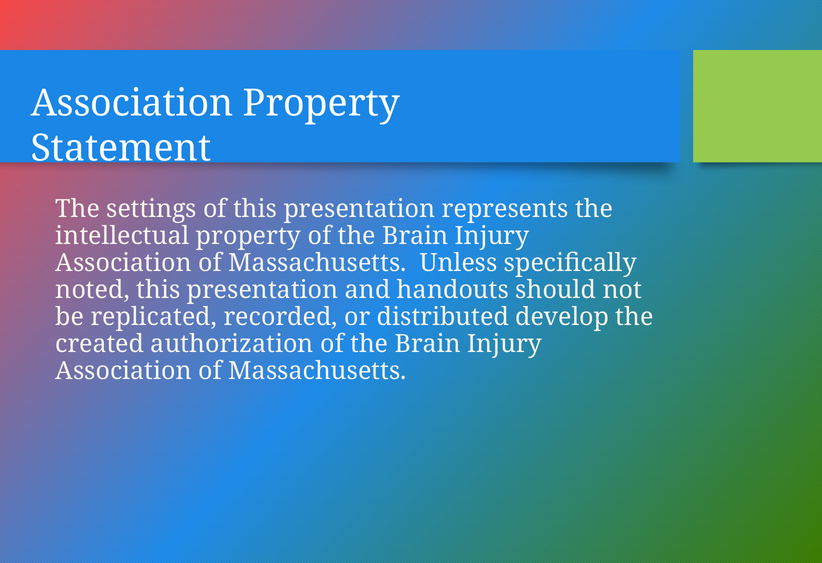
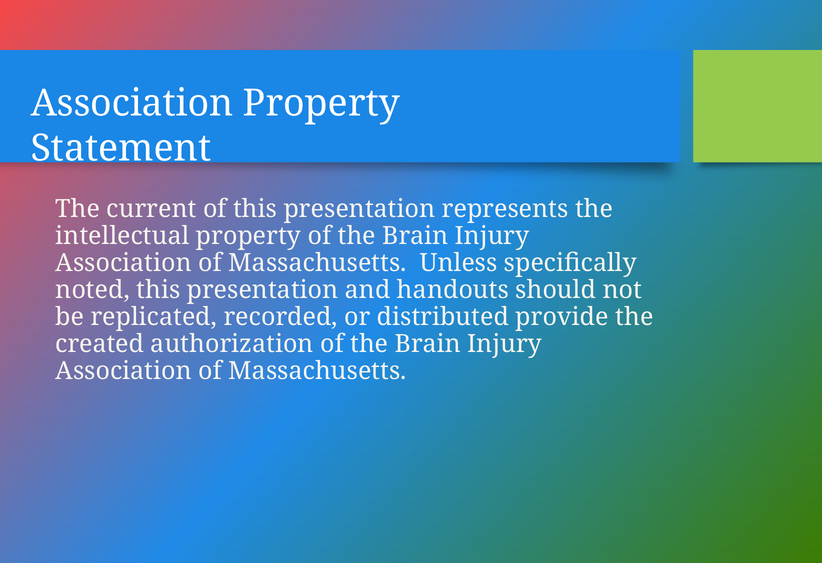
settings: settings -> current
develop: develop -> provide
